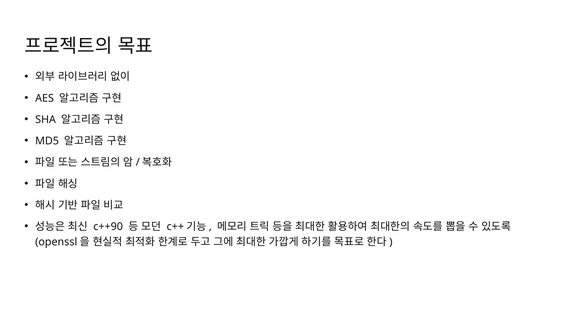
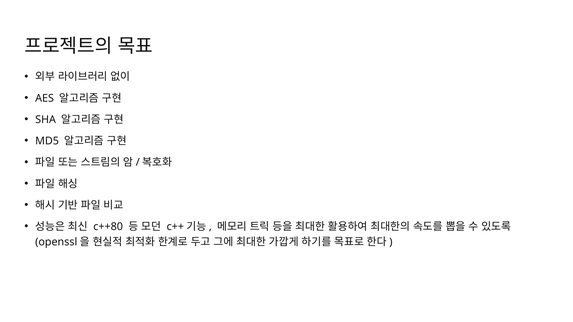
c++90: c++90 -> c++80
